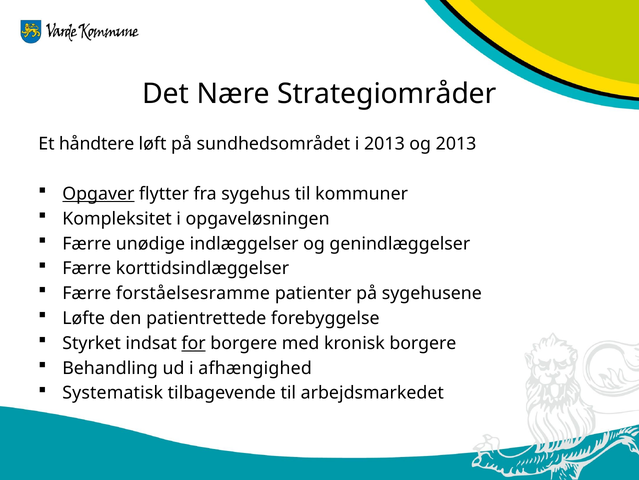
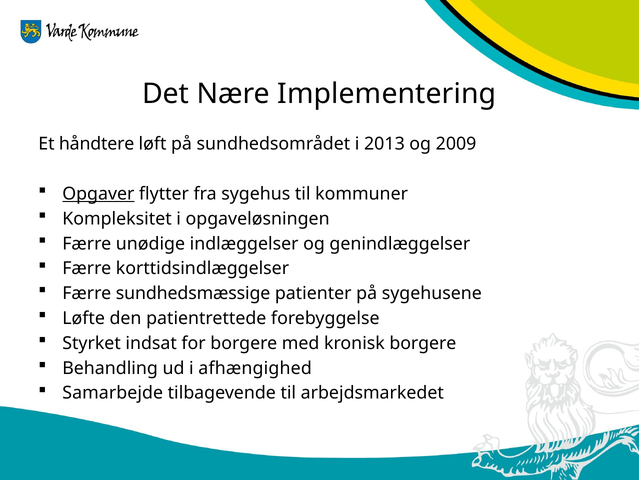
Strategiområder: Strategiområder -> Implementering
og 2013: 2013 -> 2009
forståelsesramme: forståelsesramme -> sundhedsmæssige
for underline: present -> none
Systematisk: Systematisk -> Samarbejde
